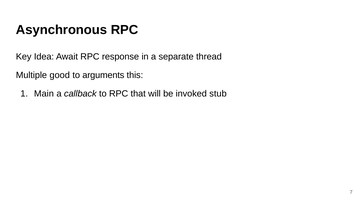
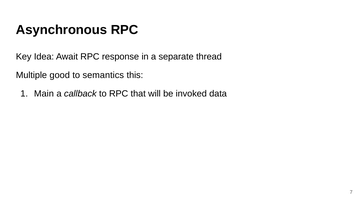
arguments: arguments -> semantics
stub: stub -> data
